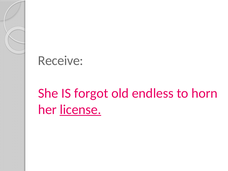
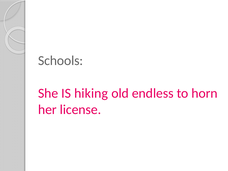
Receive: Receive -> Schools
forgot: forgot -> hiking
license underline: present -> none
